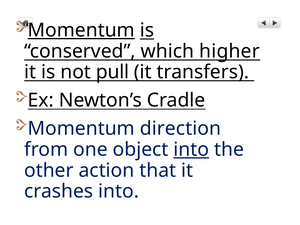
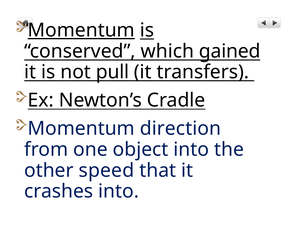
higher: higher -> gained
into at (191, 149) underline: present -> none
action: action -> speed
